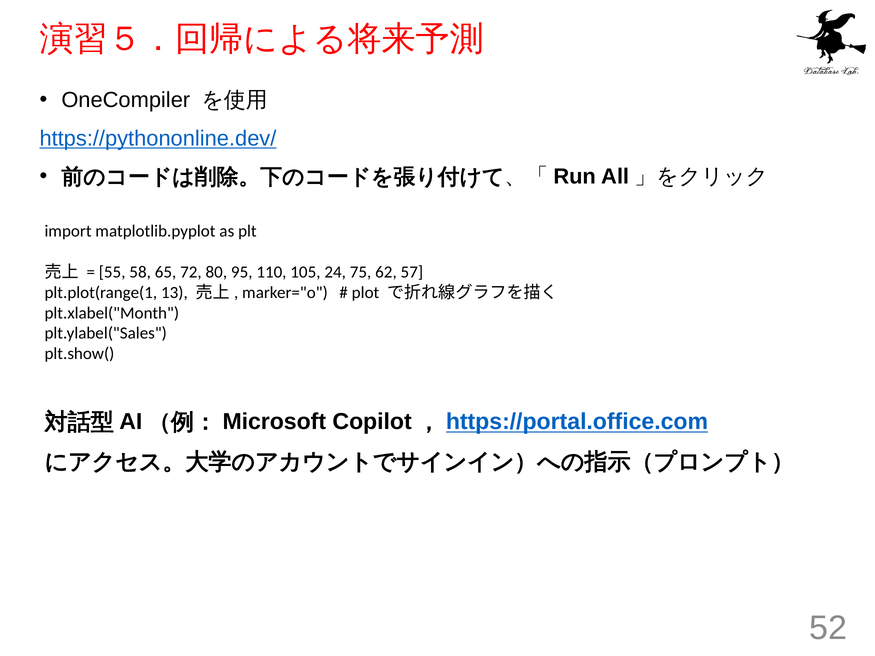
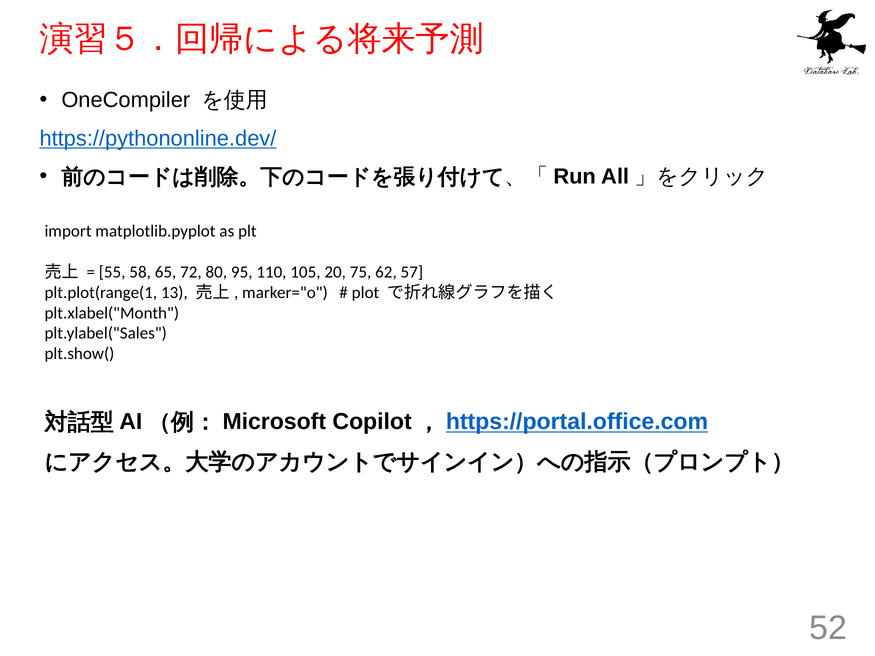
24: 24 -> 20
